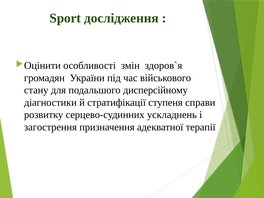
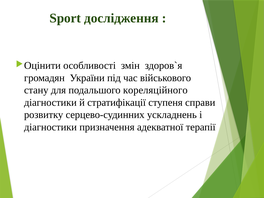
дисперсійному: дисперсійному -> кореляційного
загострення at (50, 127): загострення -> діагностики
